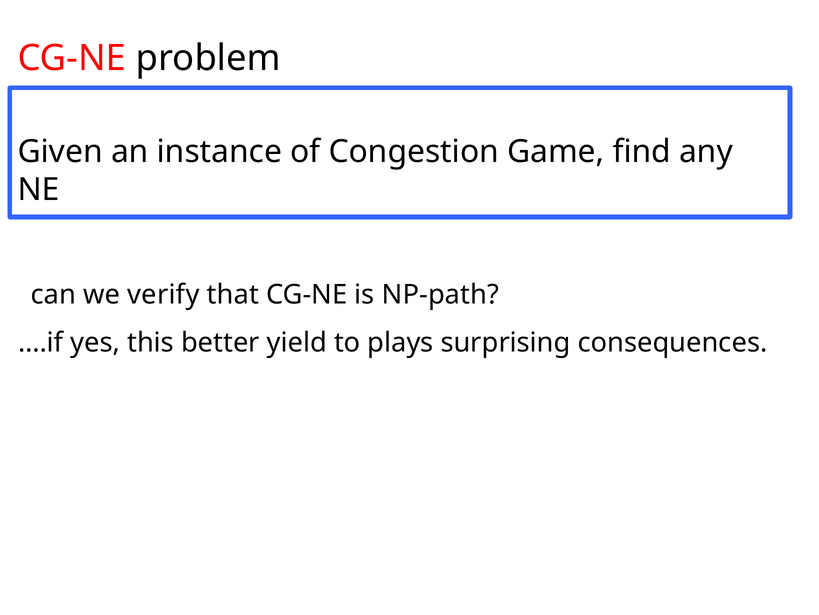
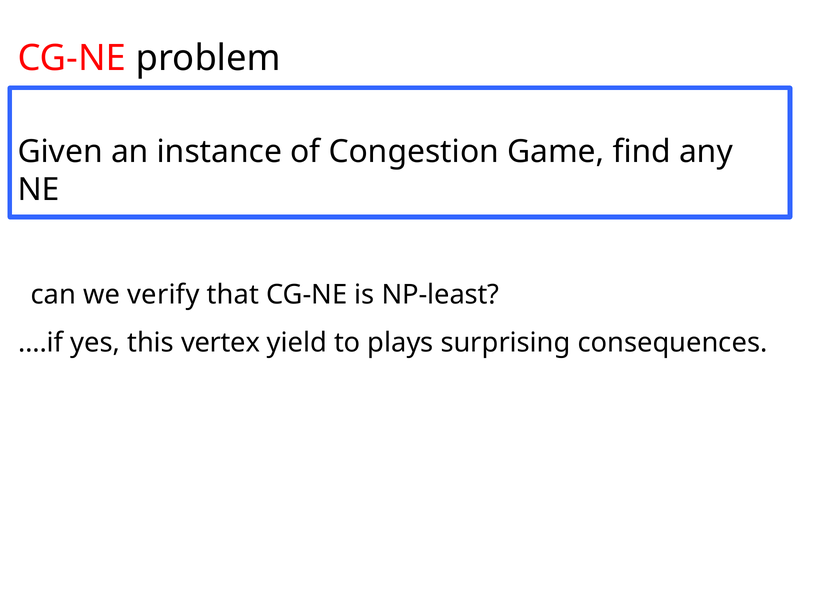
NP-path: NP-path -> NP-least
better: better -> vertex
